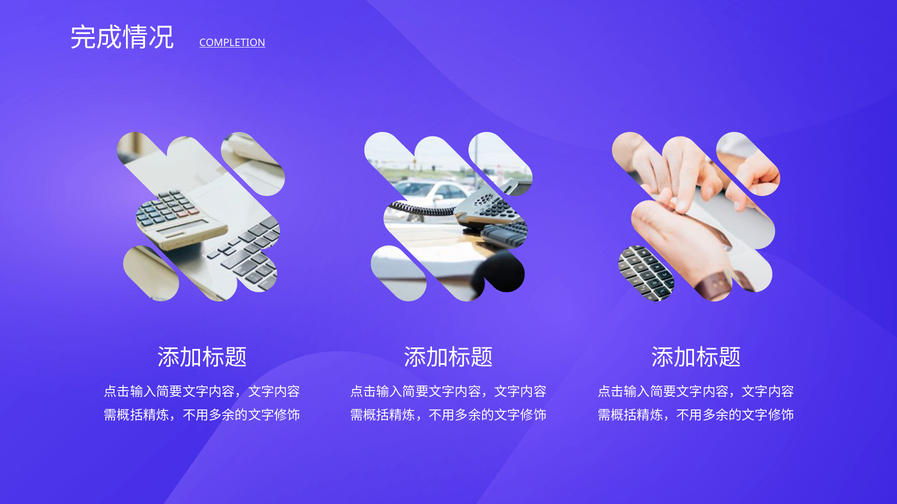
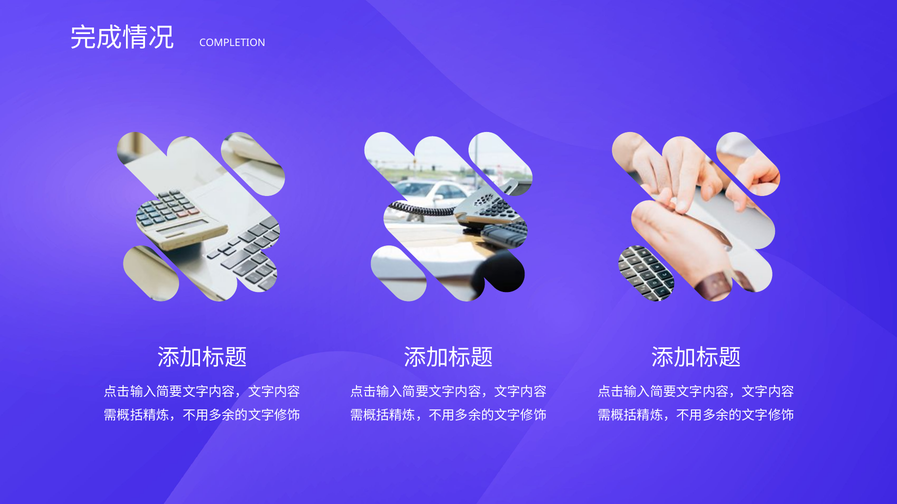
COMPLETION underline: present -> none
